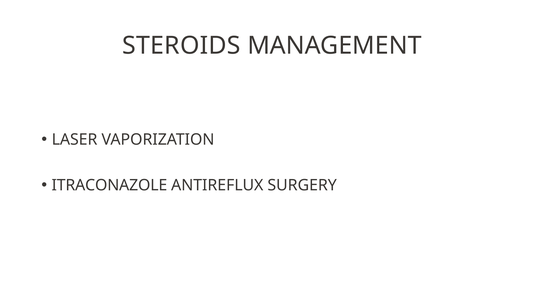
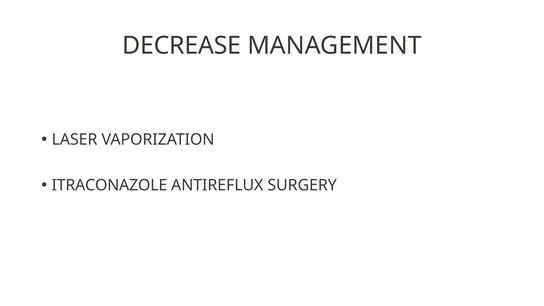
STEROIDS: STEROIDS -> DECREASE
